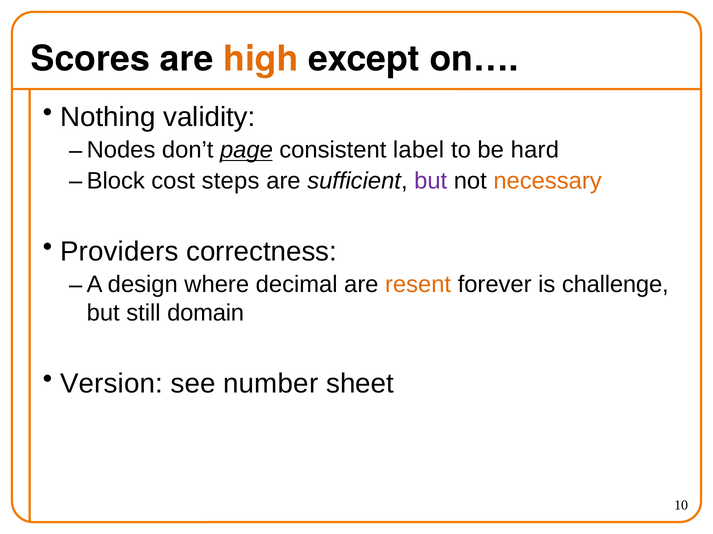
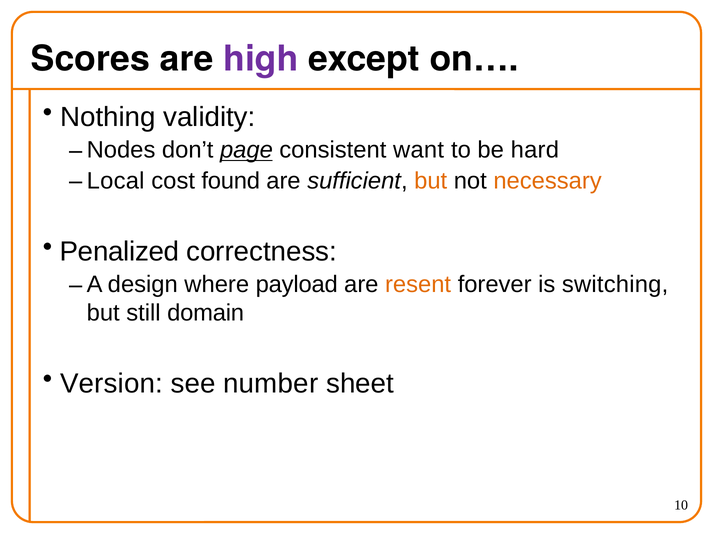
high colour: orange -> purple
label: label -> want
Block: Block -> Local
steps: steps -> found
but at (431, 181) colour: purple -> orange
Providers: Providers -> Penalized
decimal: decimal -> payload
challenge: challenge -> switching
